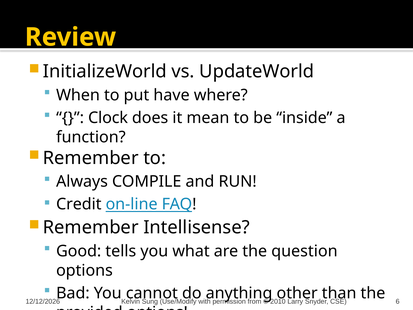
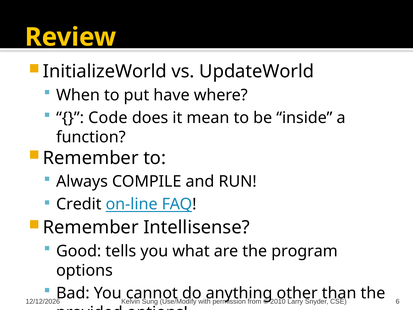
Clock: Clock -> Code
question: question -> program
